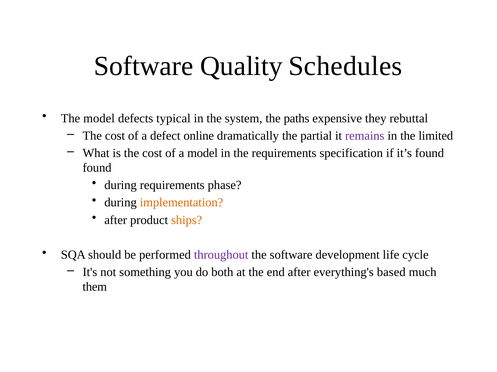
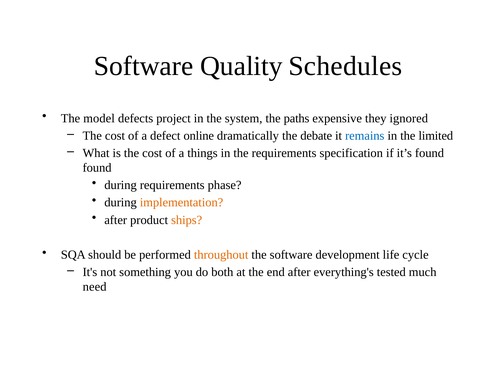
typical: typical -> project
rebuttal: rebuttal -> ignored
partial: partial -> debate
remains colour: purple -> blue
a model: model -> things
throughout colour: purple -> orange
based: based -> tested
them: them -> need
